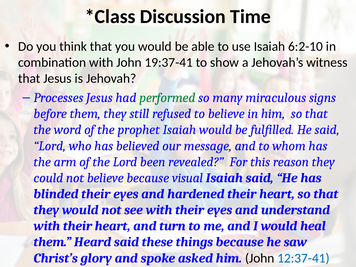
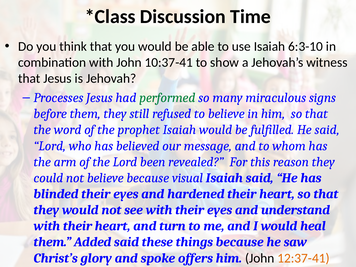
6:2-10: 6:2-10 -> 6:3-10
19:37-41: 19:37-41 -> 10:37-41
Heard: Heard -> Added
asked: asked -> offers
12:37-41 colour: blue -> orange
